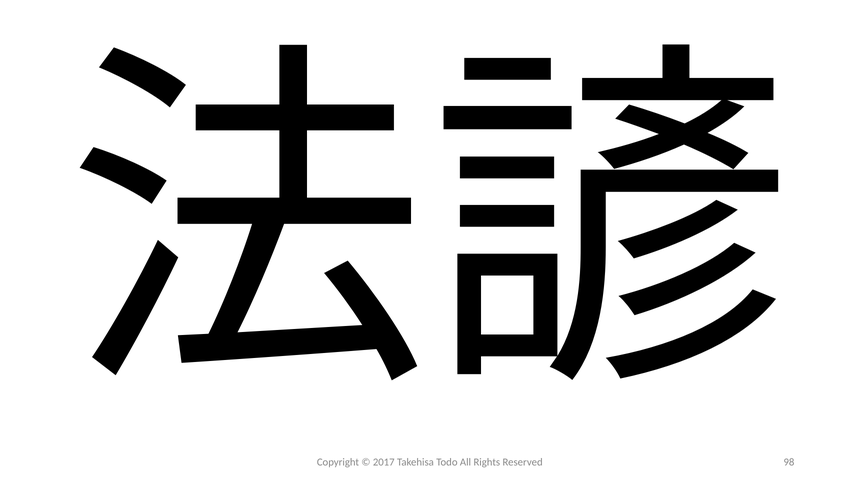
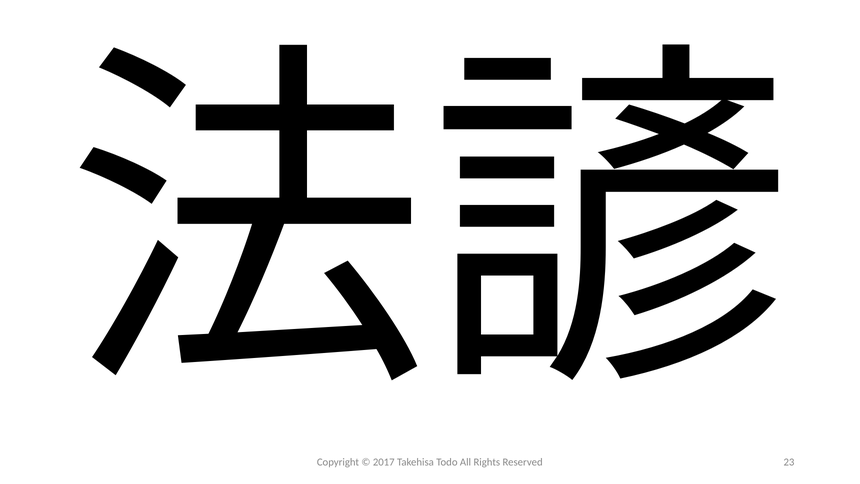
98: 98 -> 23
